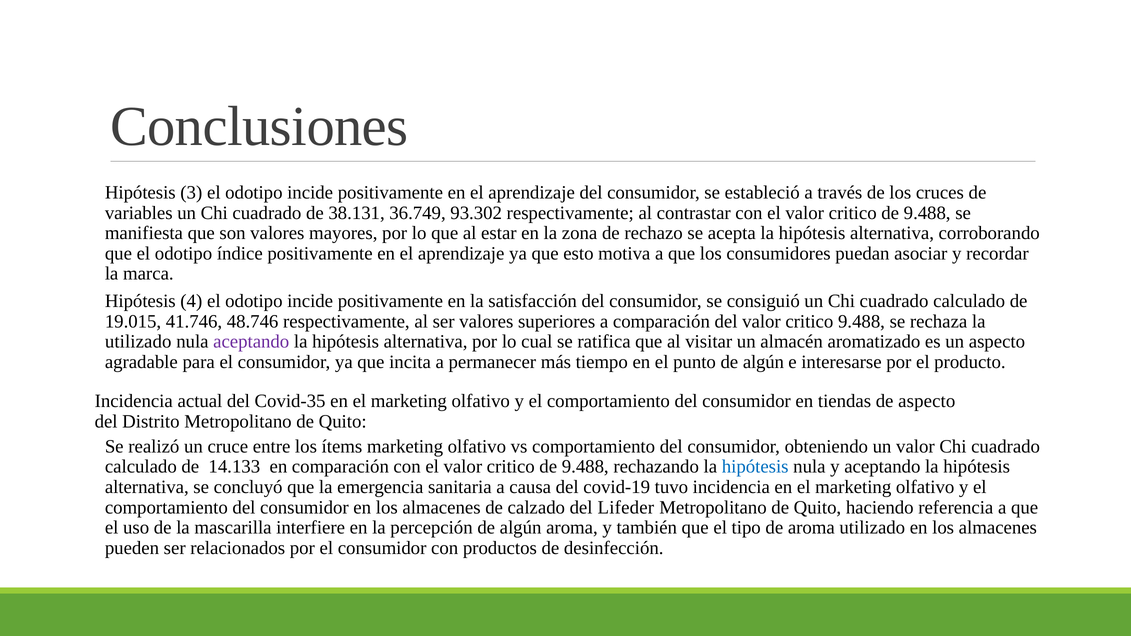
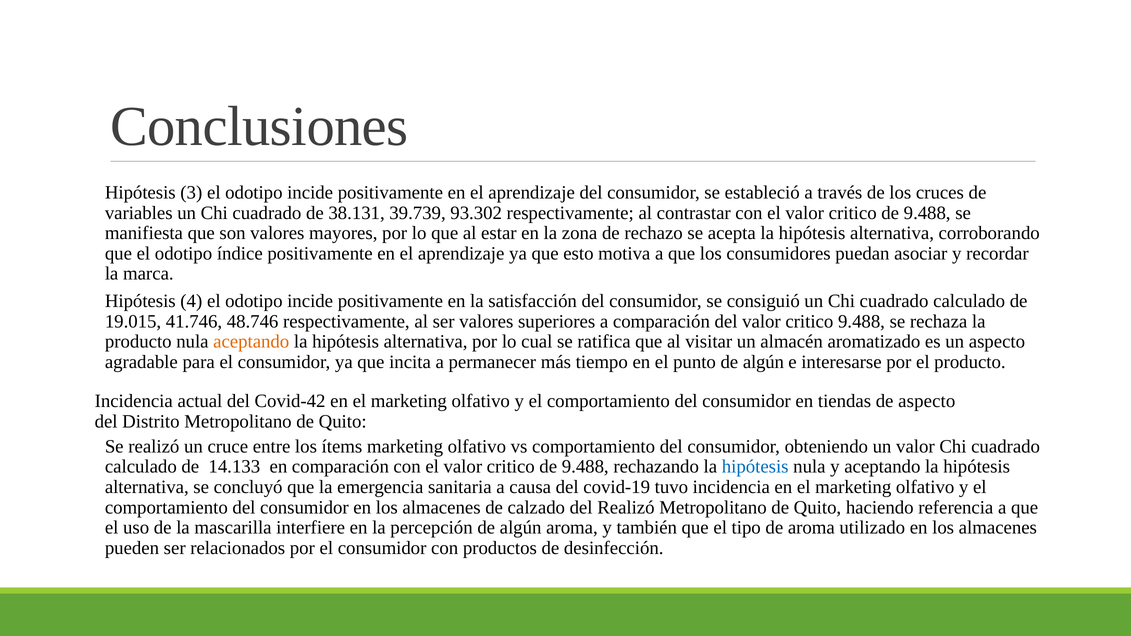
36.749: 36.749 -> 39.739
utilizado at (138, 342): utilizado -> producto
aceptando at (251, 342) colour: purple -> orange
Covid-35: Covid-35 -> Covid-42
del Lifeder: Lifeder -> Realizó
